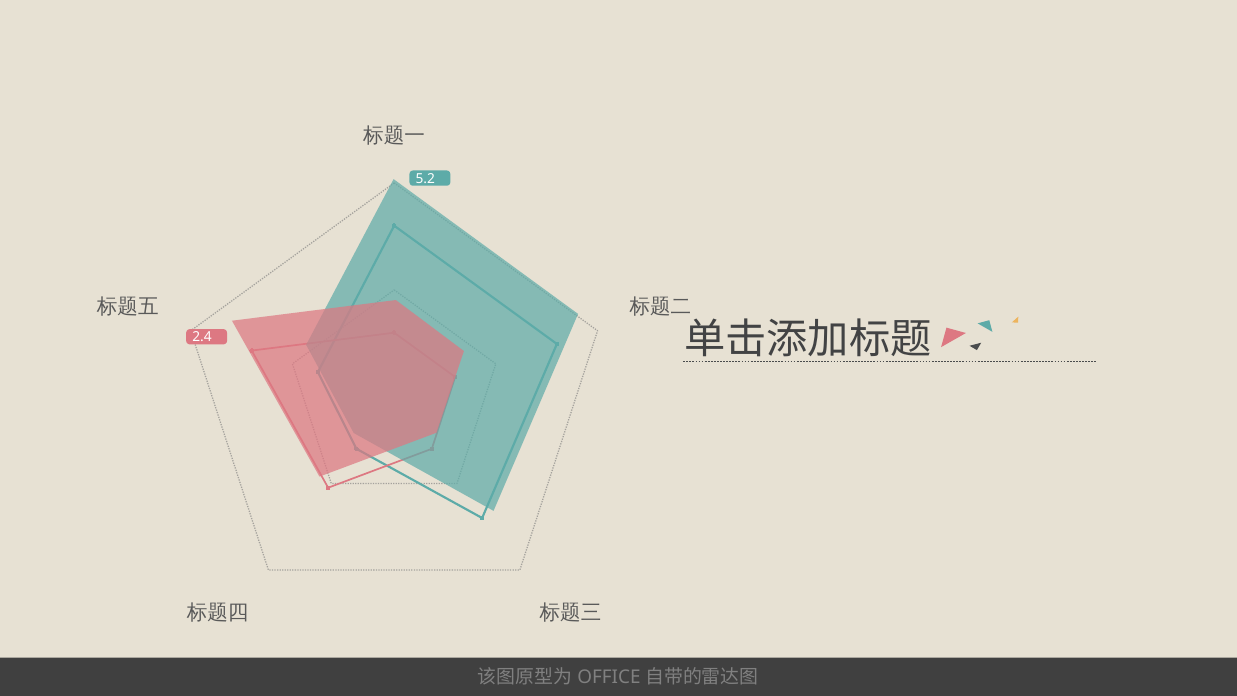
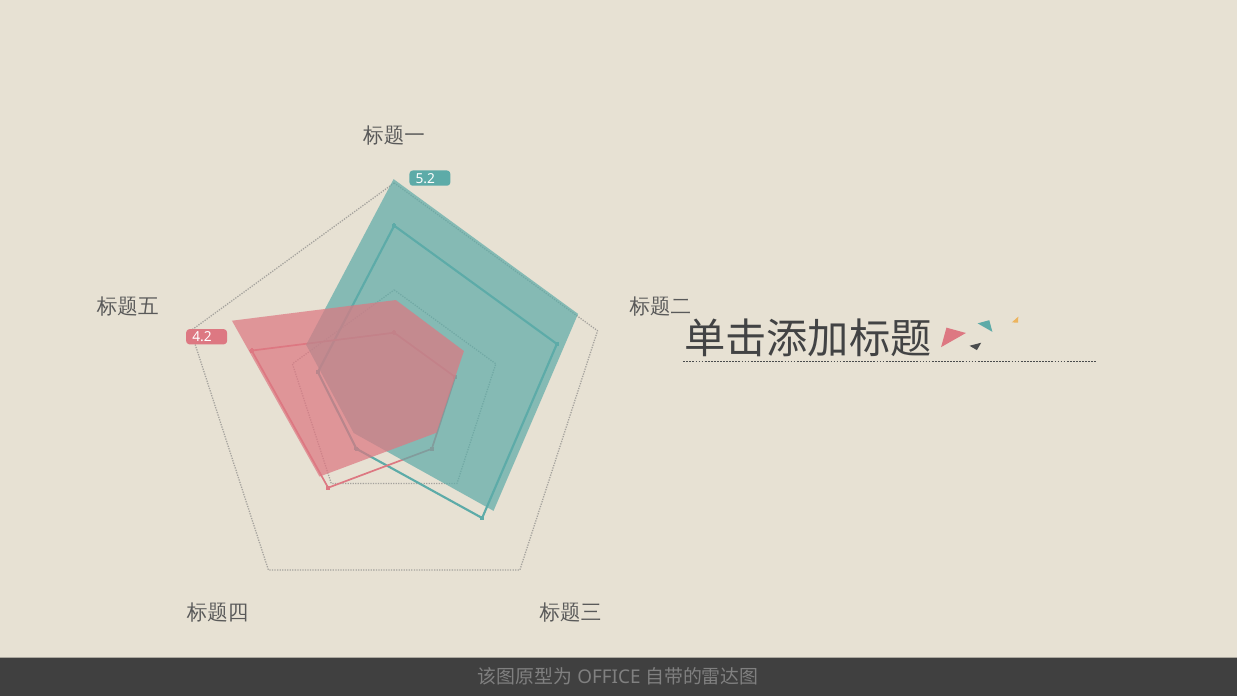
2.4: 2.4 -> 4.2
